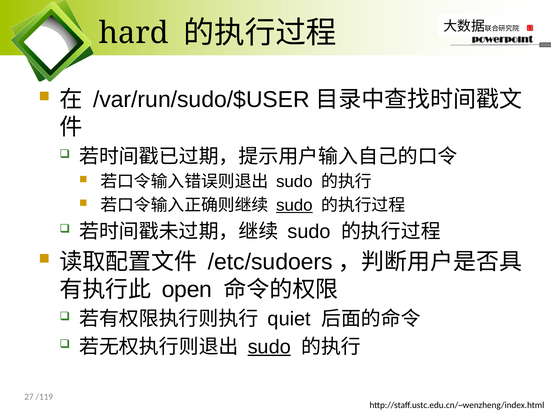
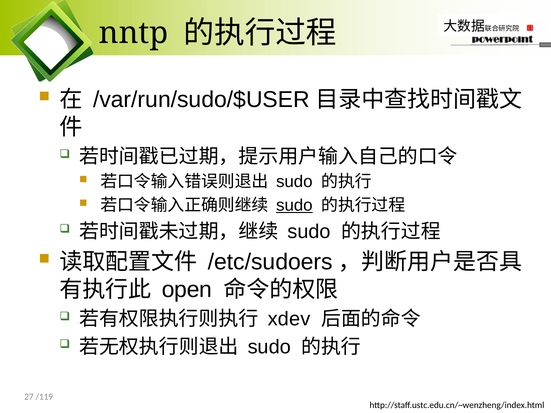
hard: hard -> nntp
quiet: quiet -> xdev
sudo at (269, 347) underline: present -> none
